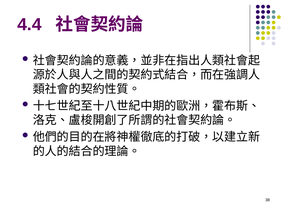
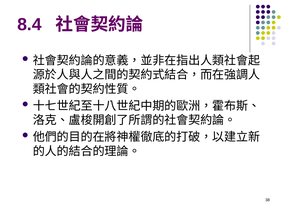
4.4: 4.4 -> 8.4
